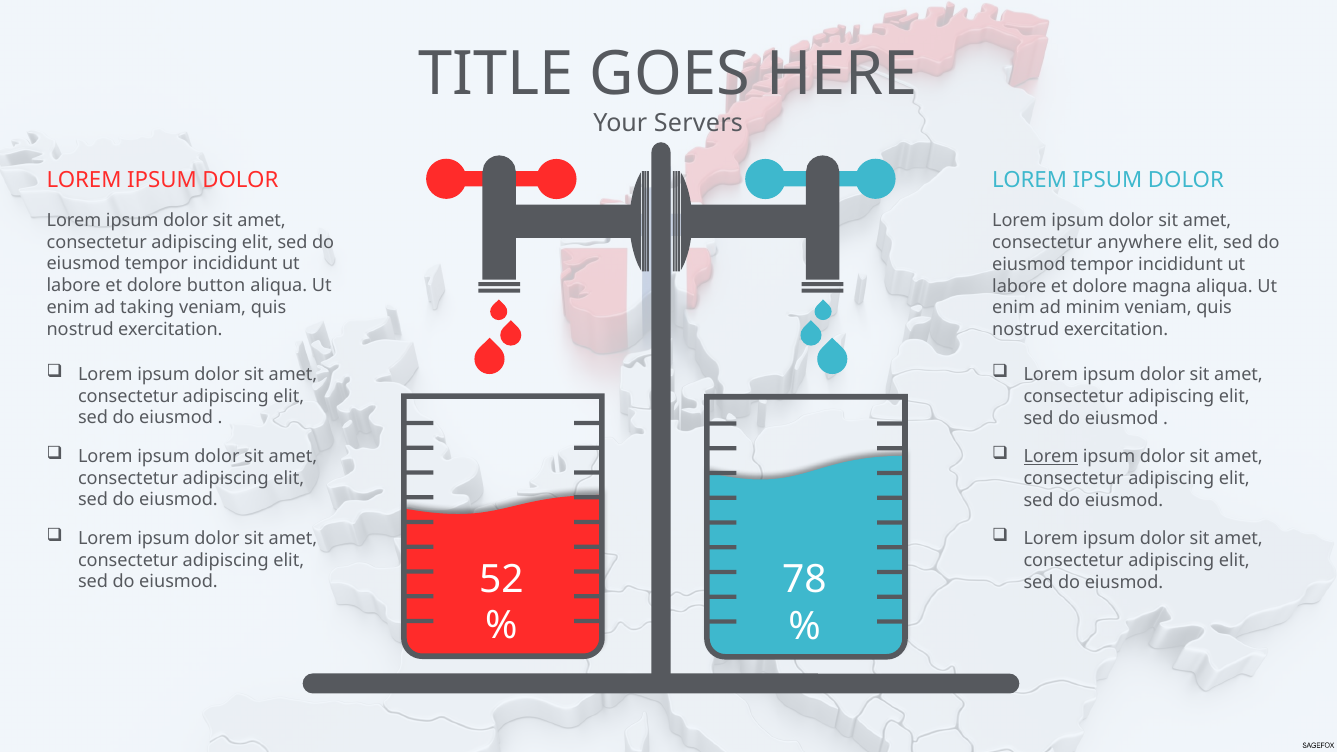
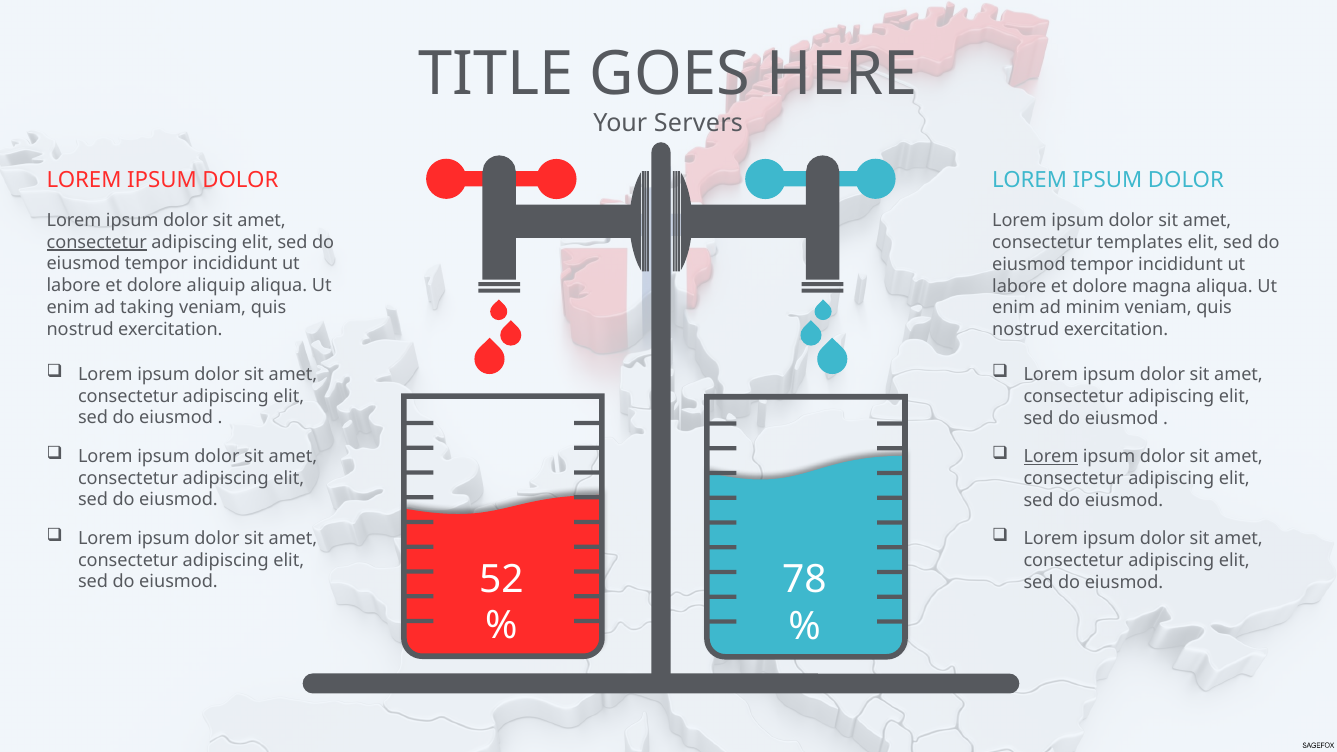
consectetur at (97, 242) underline: none -> present
anywhere: anywhere -> templates
button: button -> aliquip
